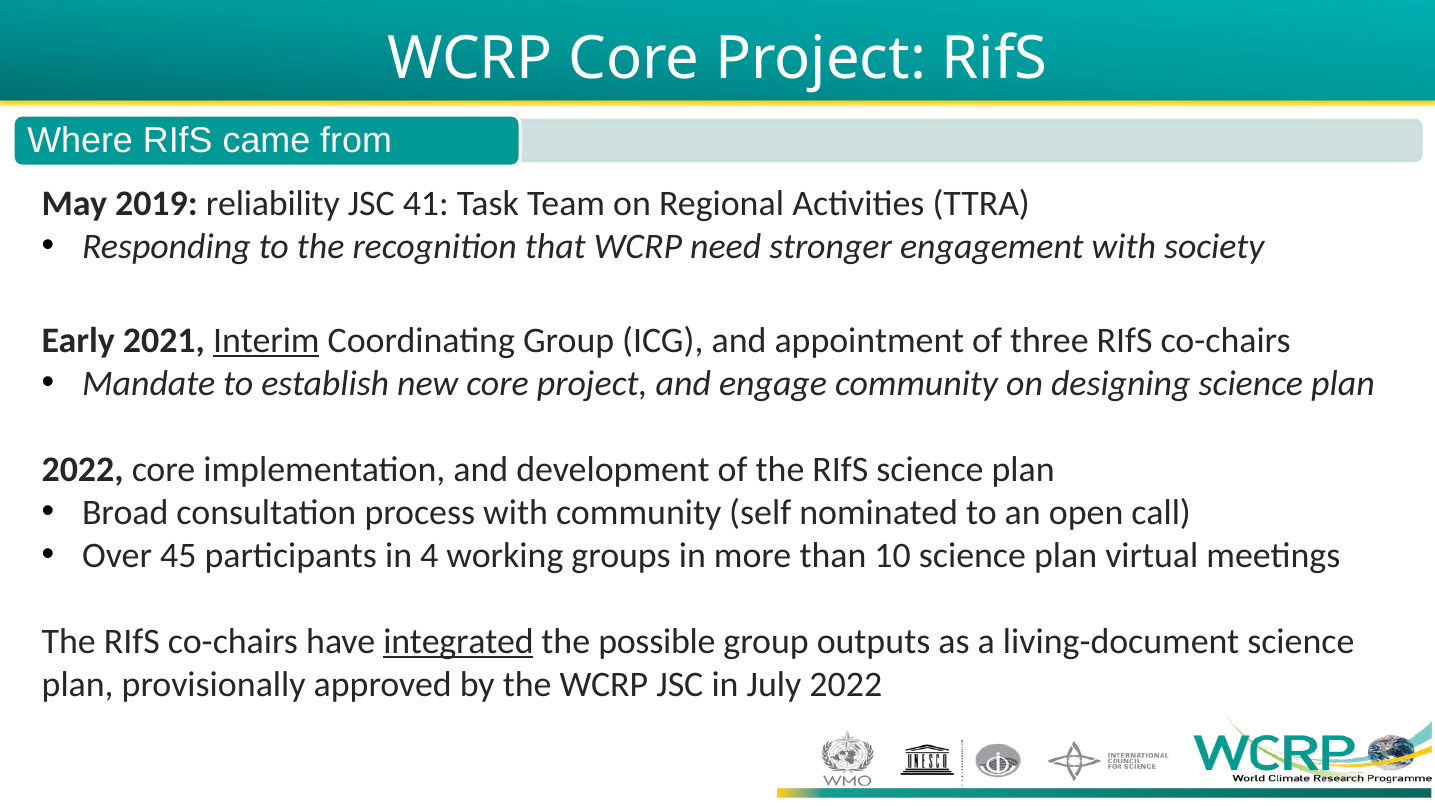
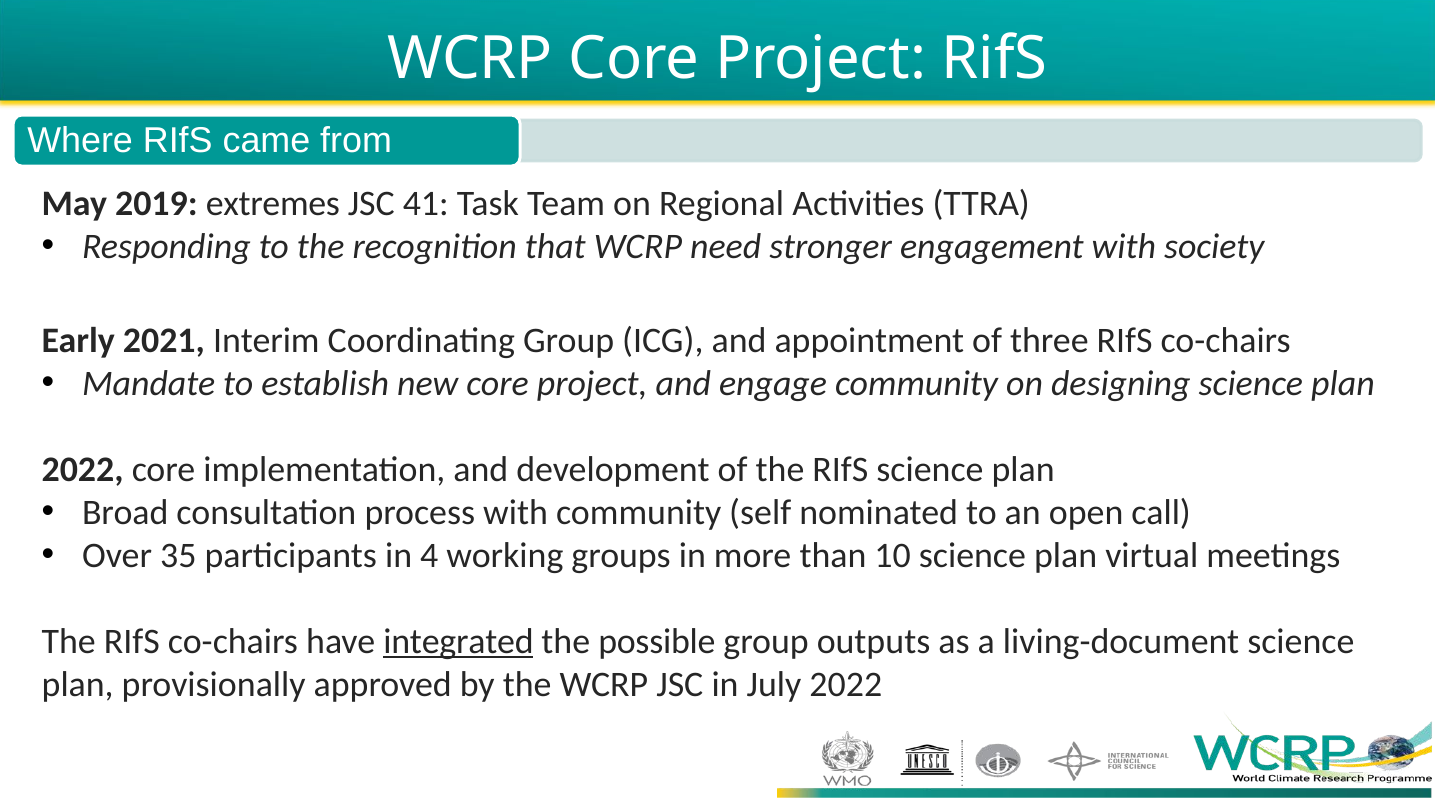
reliability: reliability -> extremes
Interim underline: present -> none
45: 45 -> 35
